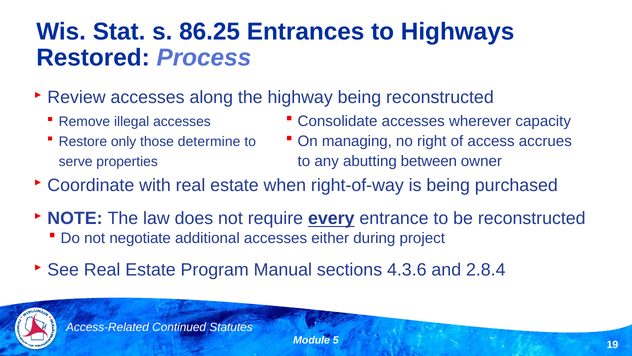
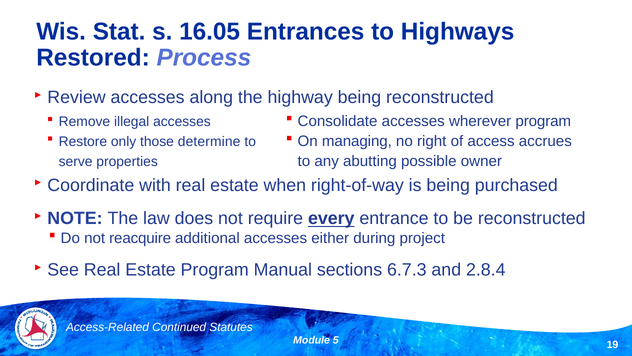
86.25: 86.25 -> 16.05
wherever capacity: capacity -> program
between: between -> possible
negotiate: negotiate -> reacquire
4.3.6: 4.3.6 -> 6.7.3
